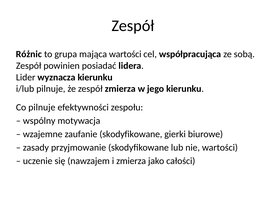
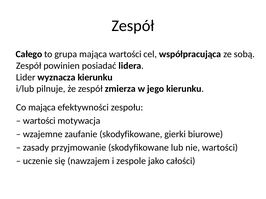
Różnic: Różnic -> Całego
Co pilnuje: pilnuje -> mająca
wspólny at (39, 121): wspólny -> wartości
i zmierza: zmierza -> zespole
